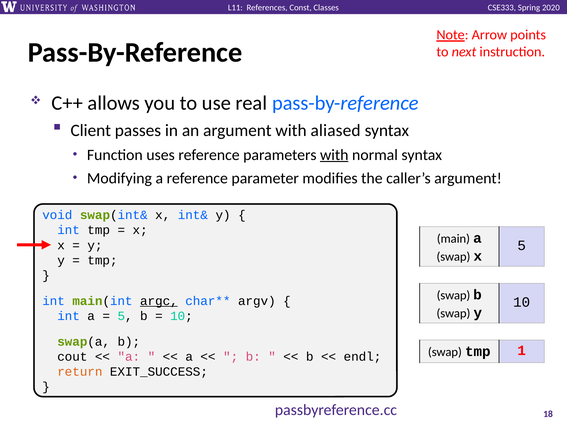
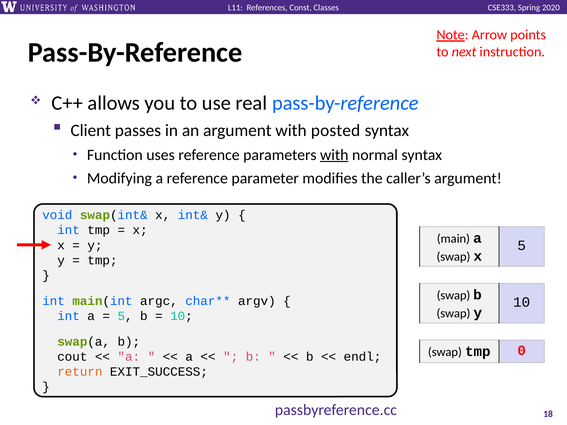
aliased: aliased -> posted
argc underline: present -> none
1: 1 -> 0
